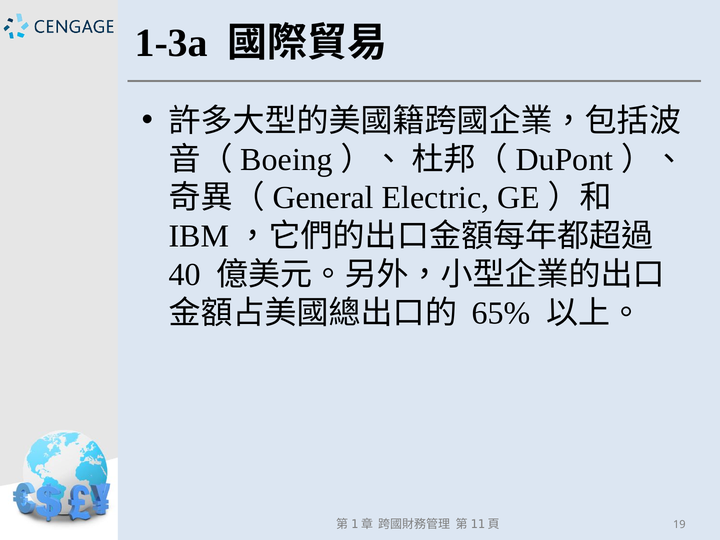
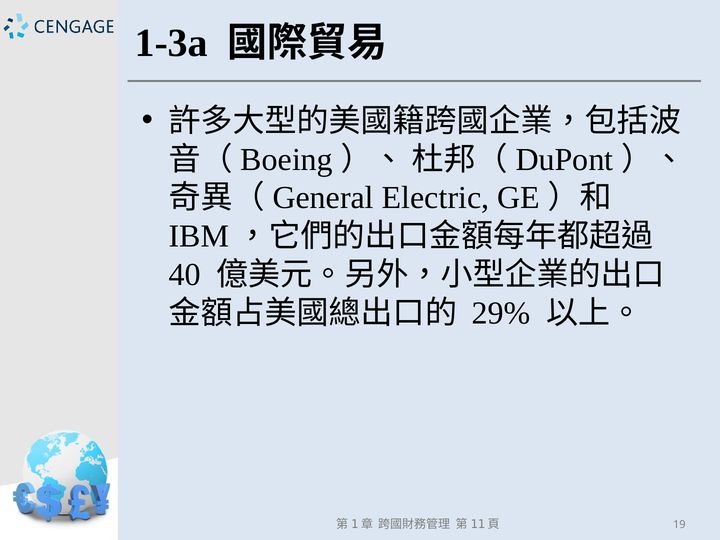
65%: 65% -> 29%
